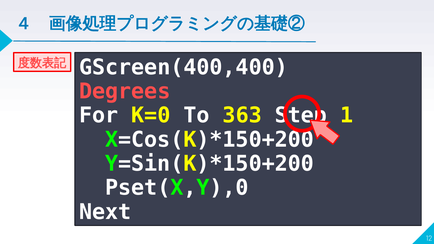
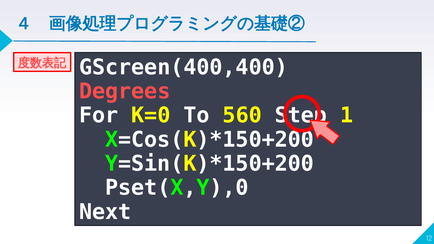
363: 363 -> 560
